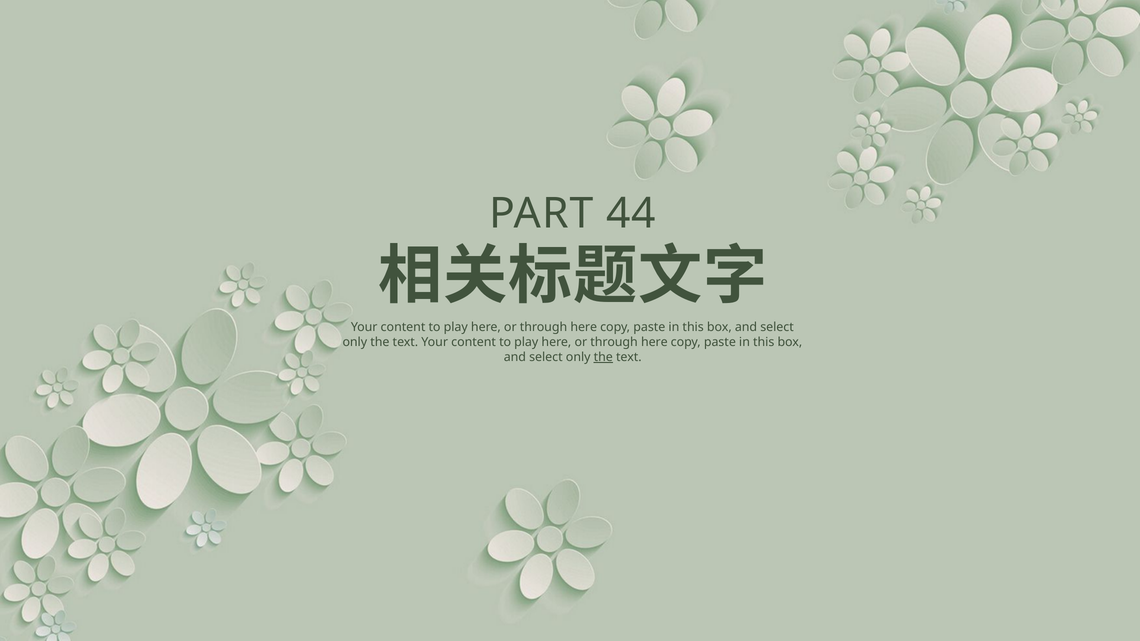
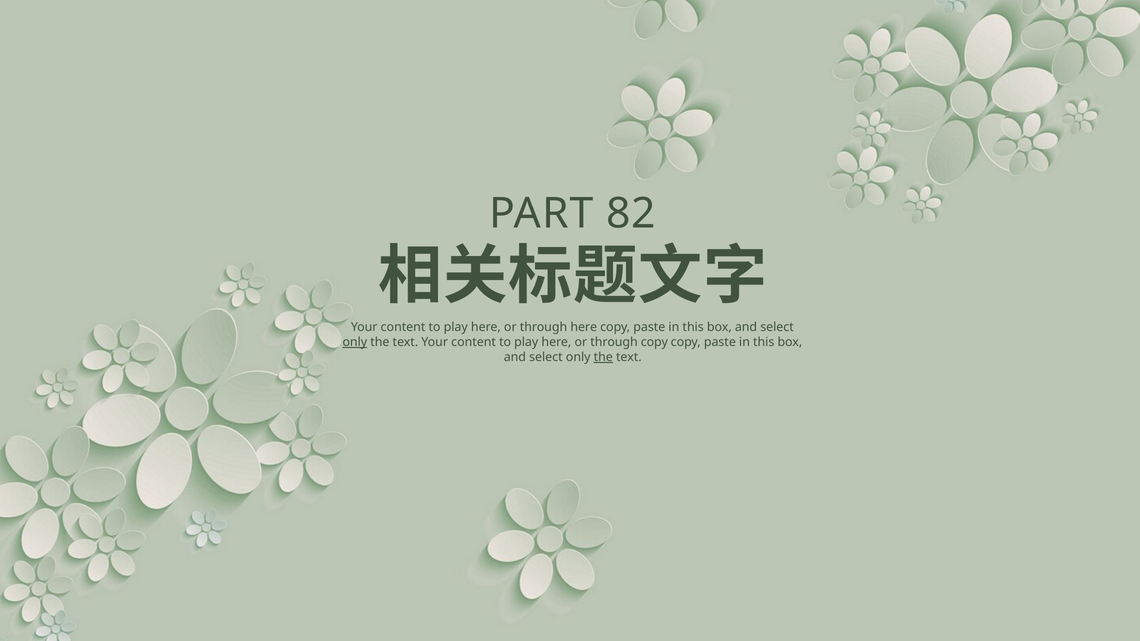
44: 44 -> 82
only at (355, 342) underline: none -> present
here at (654, 342): here -> copy
